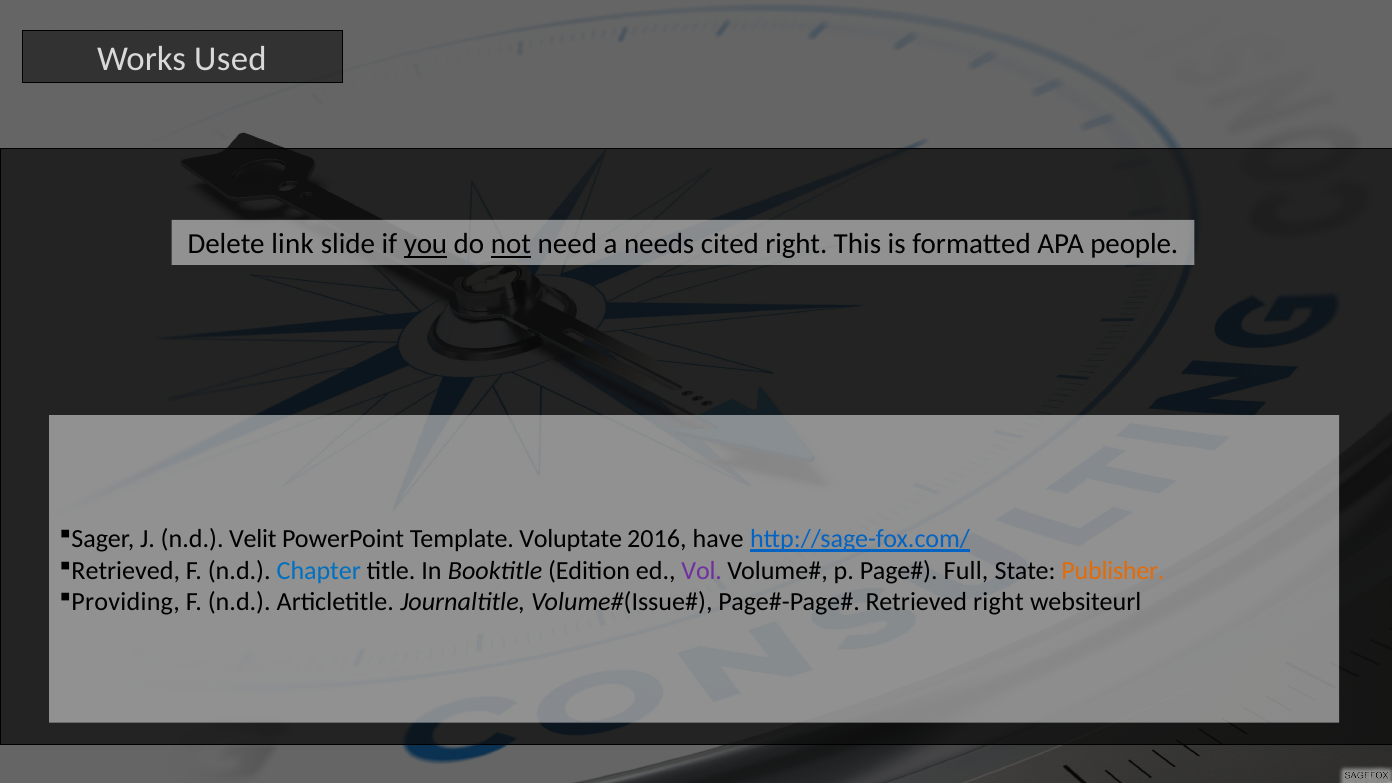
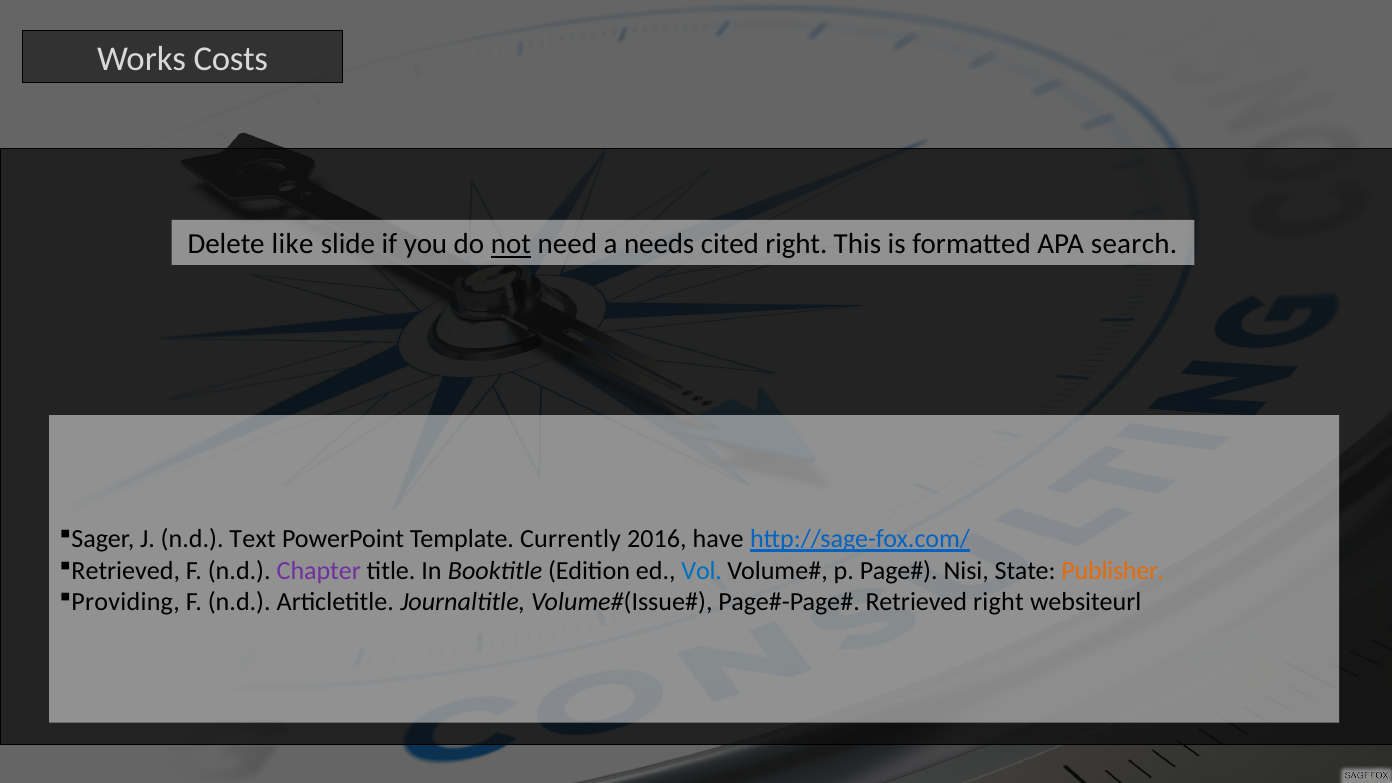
Used: Used -> Costs
link: link -> like
you underline: present -> none
people: people -> search
Velit: Velit -> Text
Voluptate: Voluptate -> Currently
Chapter colour: blue -> purple
Vol colour: purple -> blue
Full: Full -> Nisi
